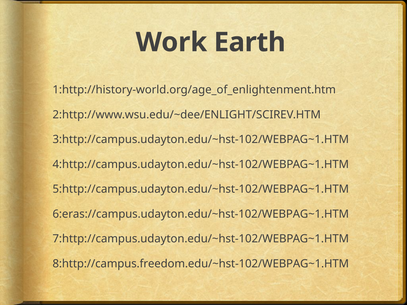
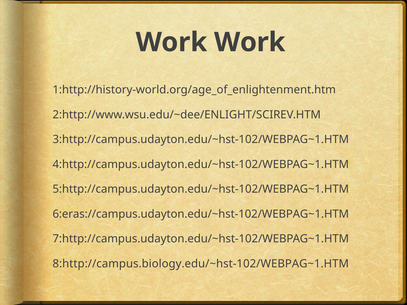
Work Earth: Earth -> Work
8:http://campus.freedom.edu/~hst-102/WEBPAG~1.HTM: 8:http://campus.freedom.edu/~hst-102/WEBPAG~1.HTM -> 8:http://campus.biology.edu/~hst-102/WEBPAG~1.HTM
